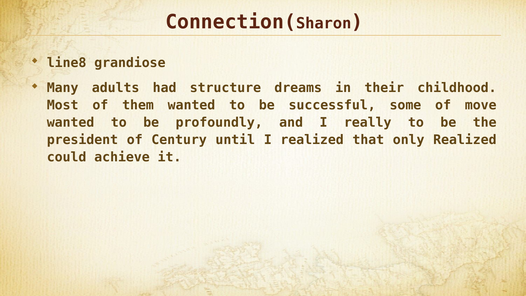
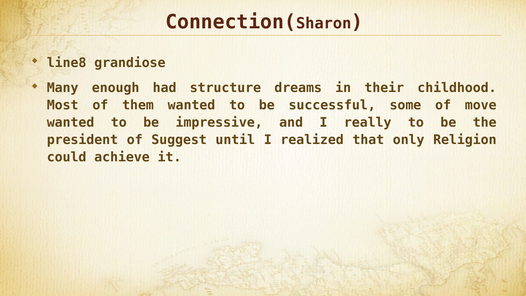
adults: adults -> enough
profoundly: profoundly -> impressive
Century: Century -> Suggest
only Realized: Realized -> Religion
